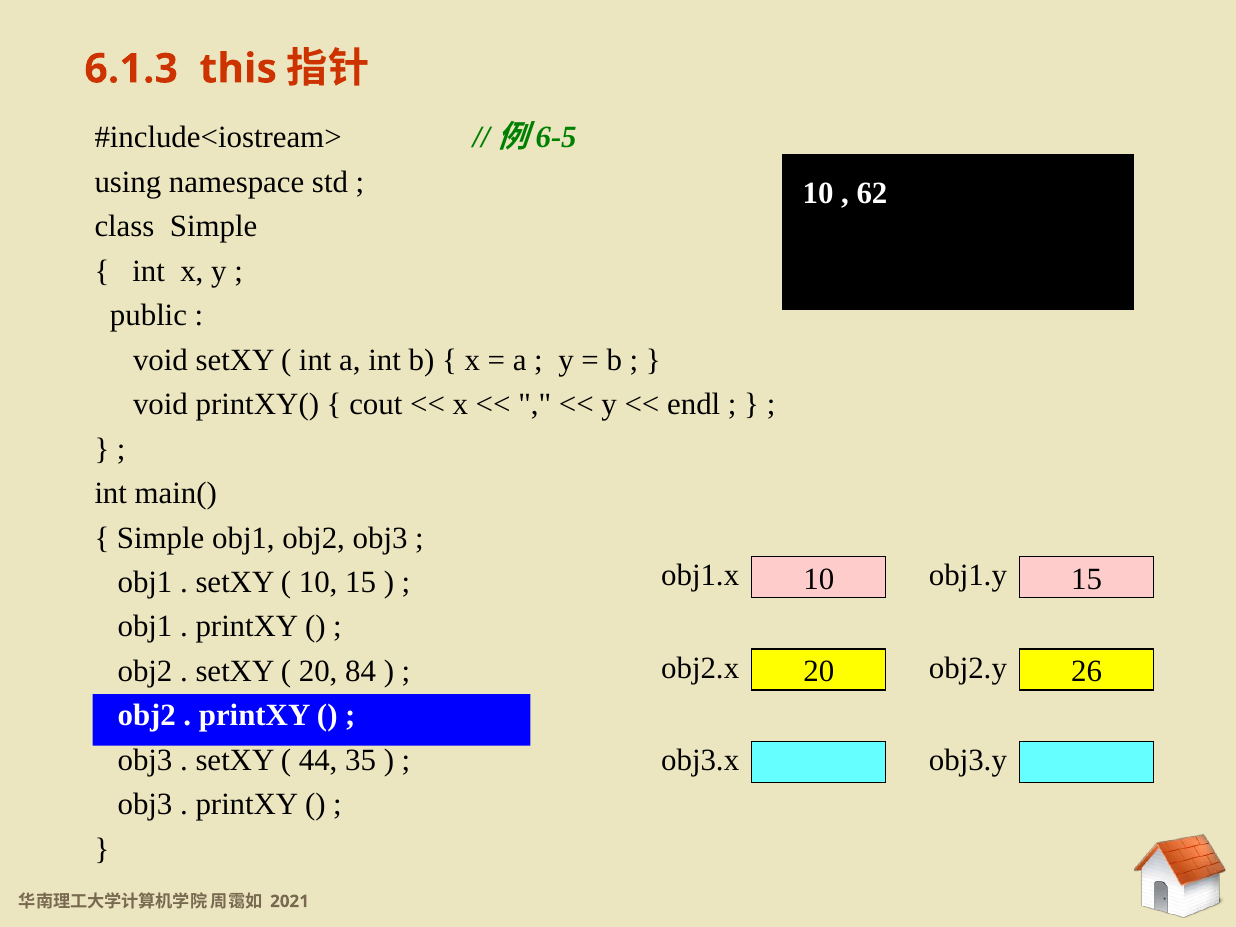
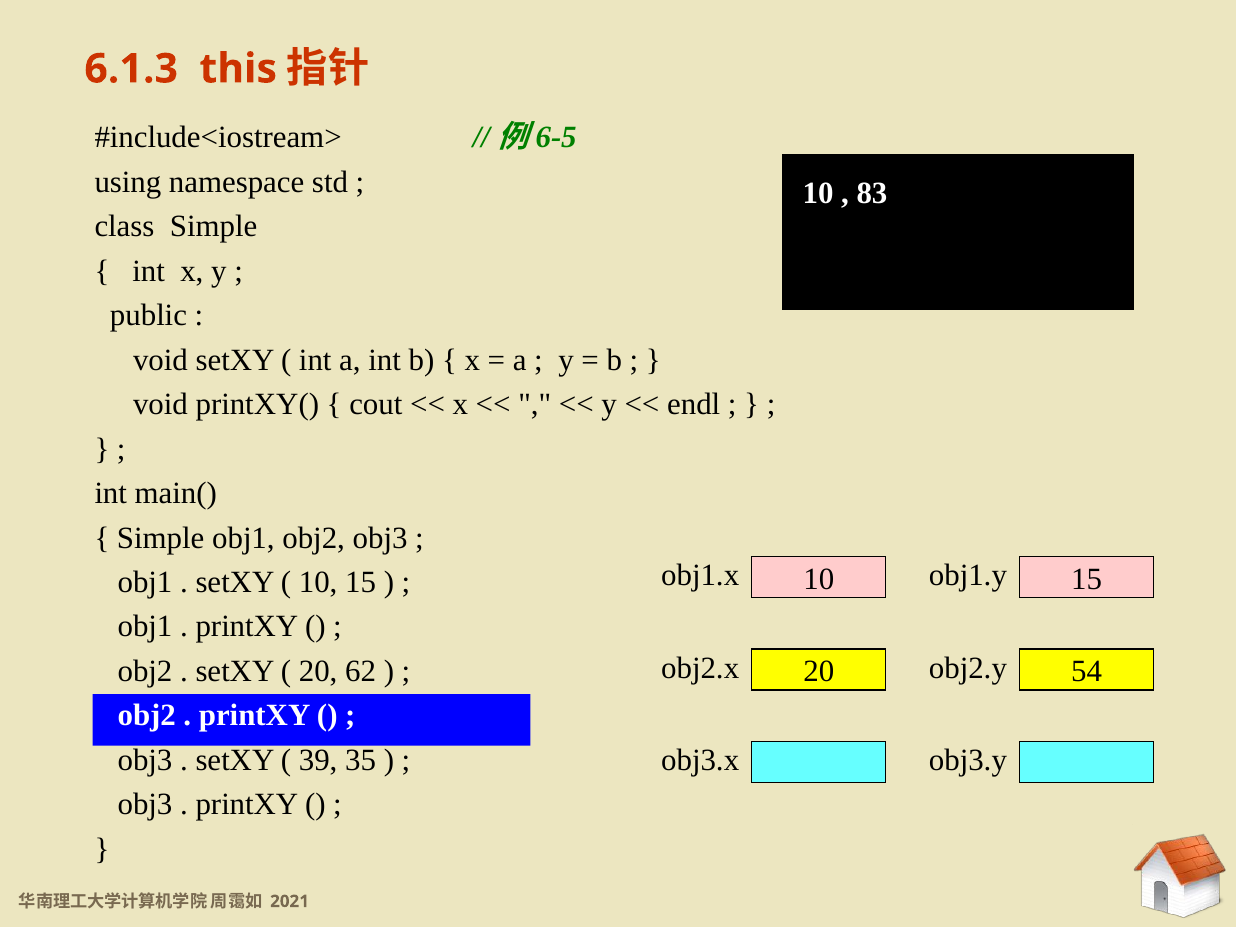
62: 62 -> 83
84: 84 -> 62
26: 26 -> 54
44: 44 -> 39
